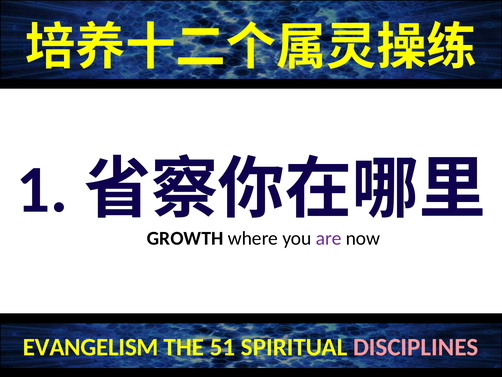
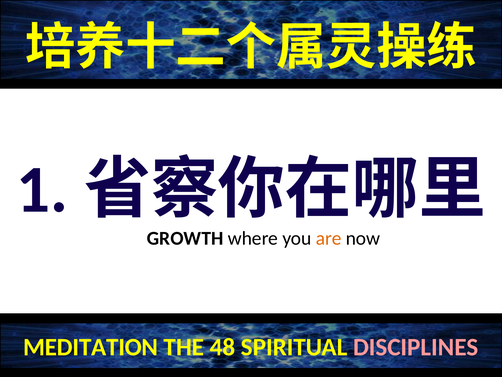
are colour: purple -> orange
EVANGELISM: EVANGELISM -> MEDITATION
51: 51 -> 48
